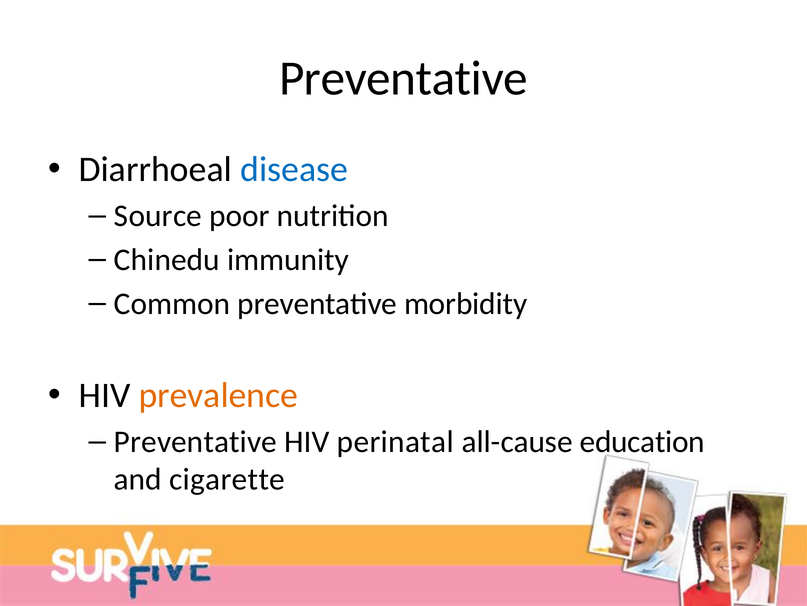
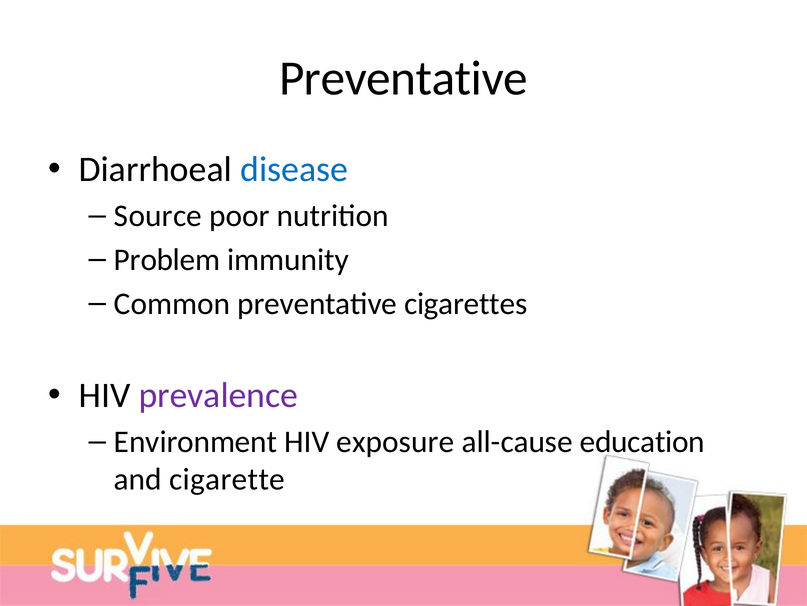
Chinedu: Chinedu -> Problem
morbidity: morbidity -> cigarettes
prevalence colour: orange -> purple
Preventative at (195, 441): Preventative -> Environment
perinatal: perinatal -> exposure
